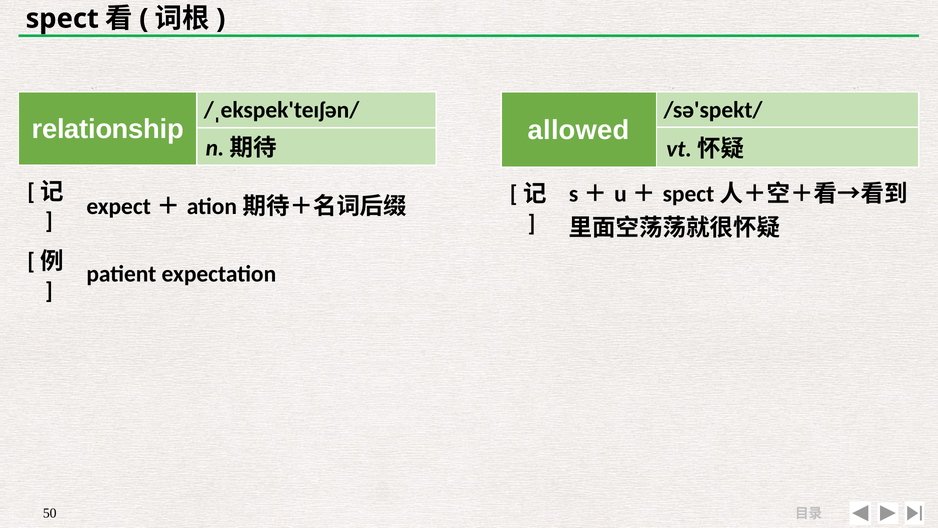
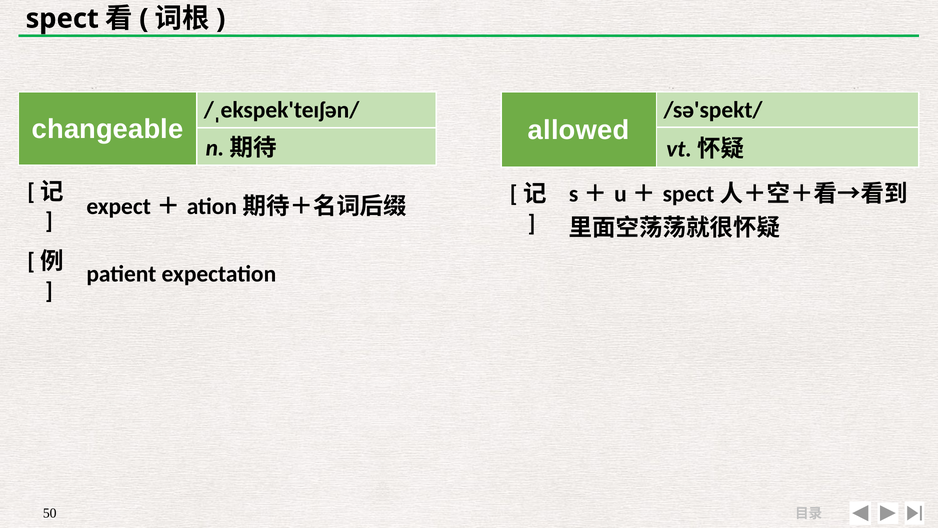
relationship: relationship -> changeable
